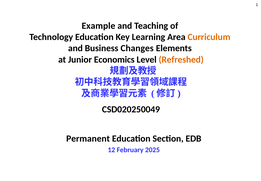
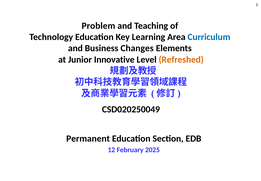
Example: Example -> Problem
Curriculum colour: orange -> blue
Economics: Economics -> Innovative
